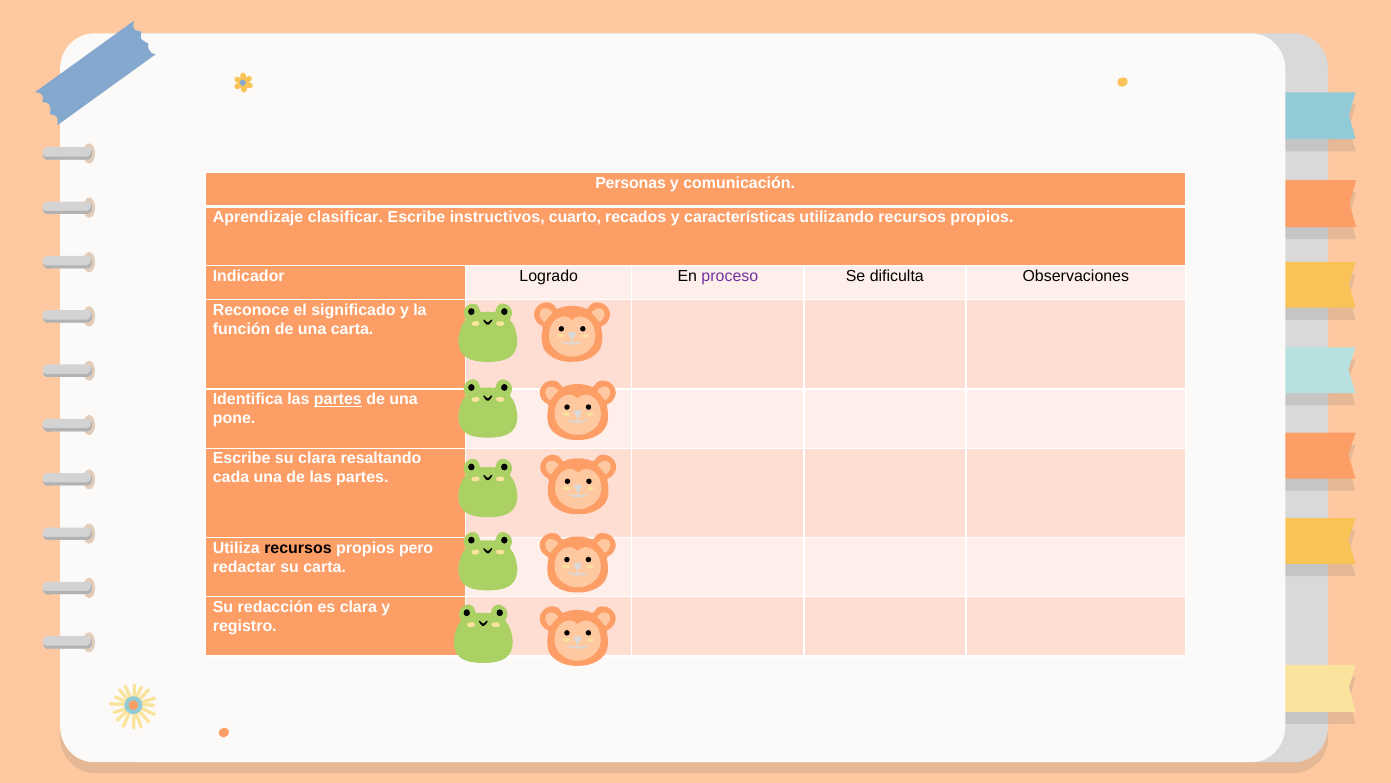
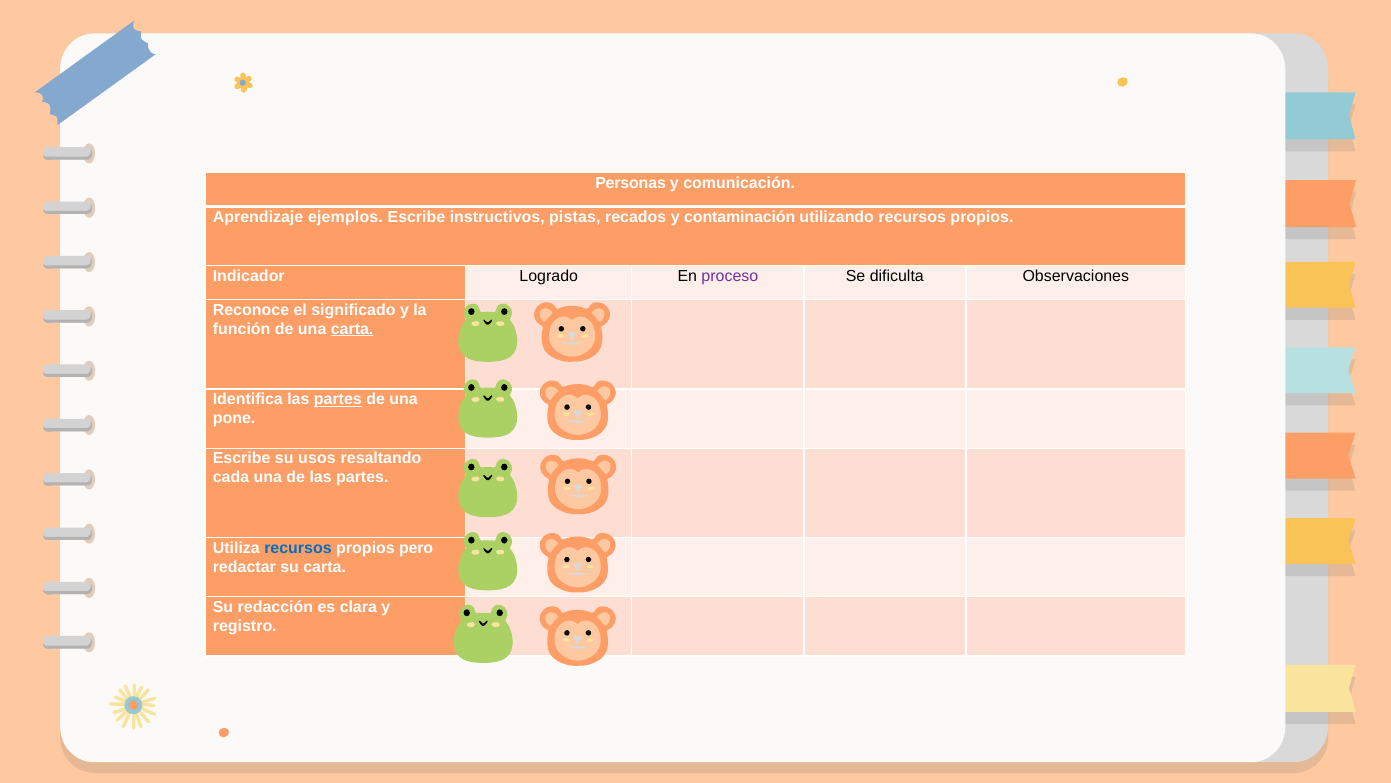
clasificar: clasificar -> ejemplos
cuarto: cuarto -> pistas
características: características -> contaminación
carta at (352, 329) underline: none -> present
su clara: clara -> usos
recursos at (298, 548) colour: black -> blue
